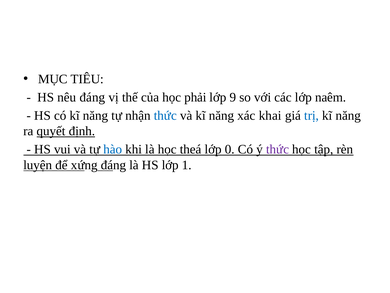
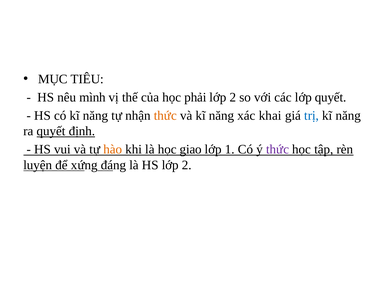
nêu đáng: đáng -> mình
9 at (233, 97): 9 -> 2
lớp naêm: naêm -> quyết
thức at (165, 115) colour: blue -> orange
hào colour: blue -> orange
theá: theá -> giao
0: 0 -> 1
HS lớp 1: 1 -> 2
